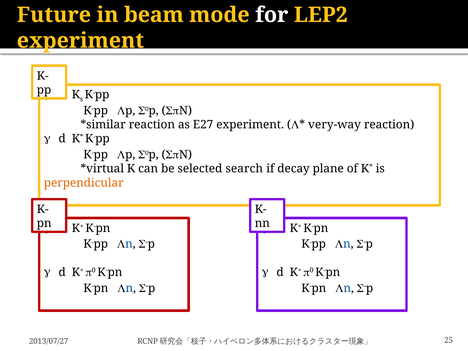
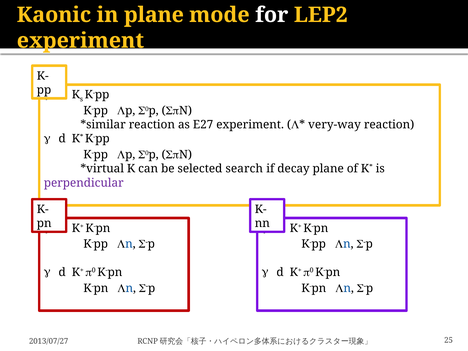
Future: Future -> Kaonic
in beam: beam -> plane
perpendicular colour: orange -> purple
